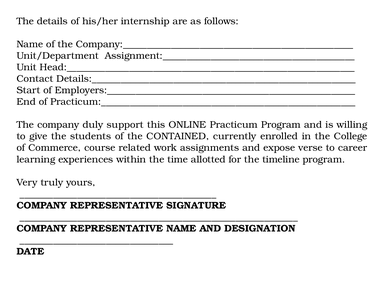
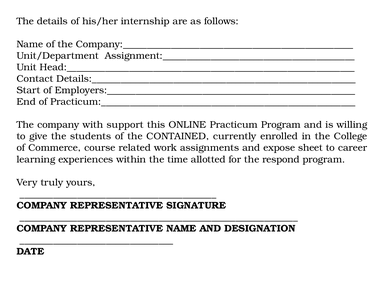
duly: duly -> with
verse: verse -> sheet
timeline: timeline -> respond
